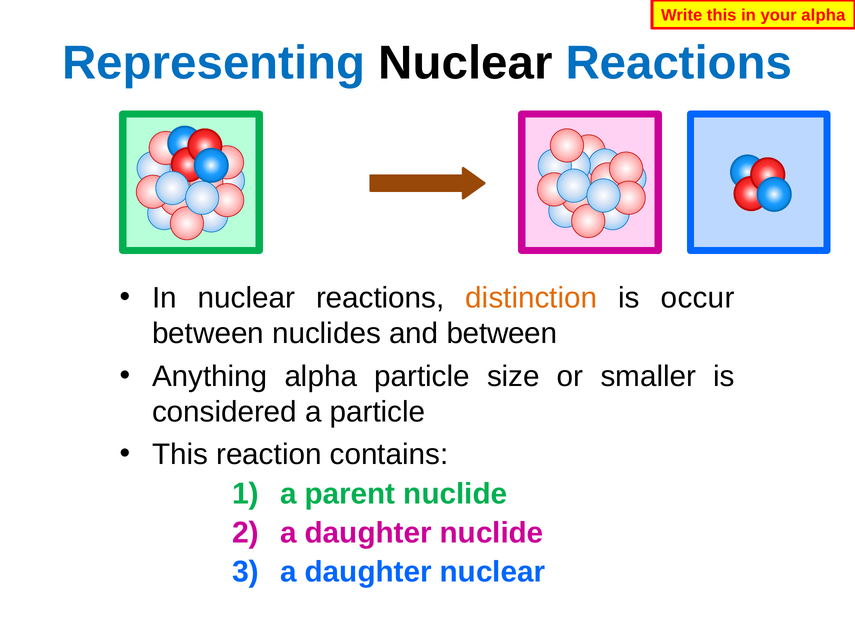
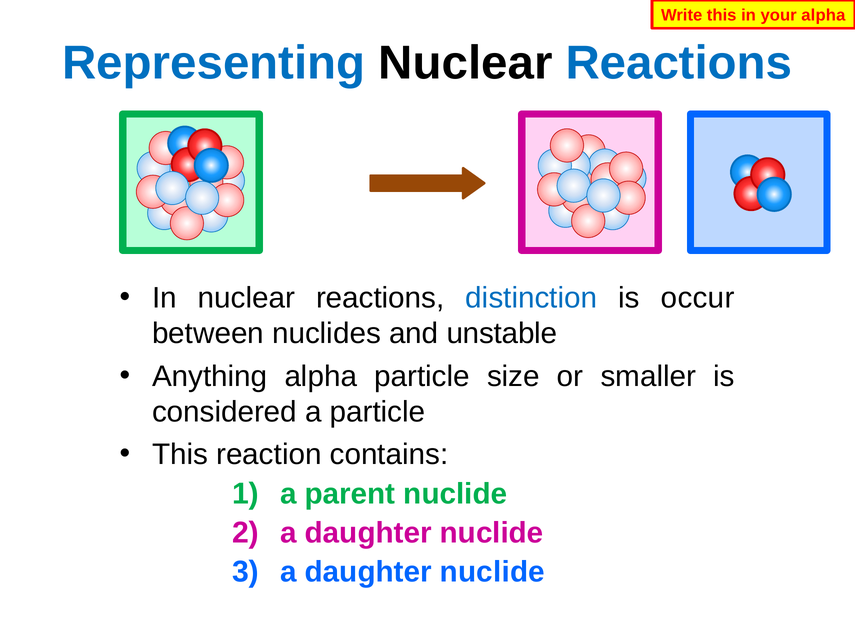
distinction colour: orange -> blue
and between: between -> unstable
nuclear at (493, 572): nuclear -> nuclide
